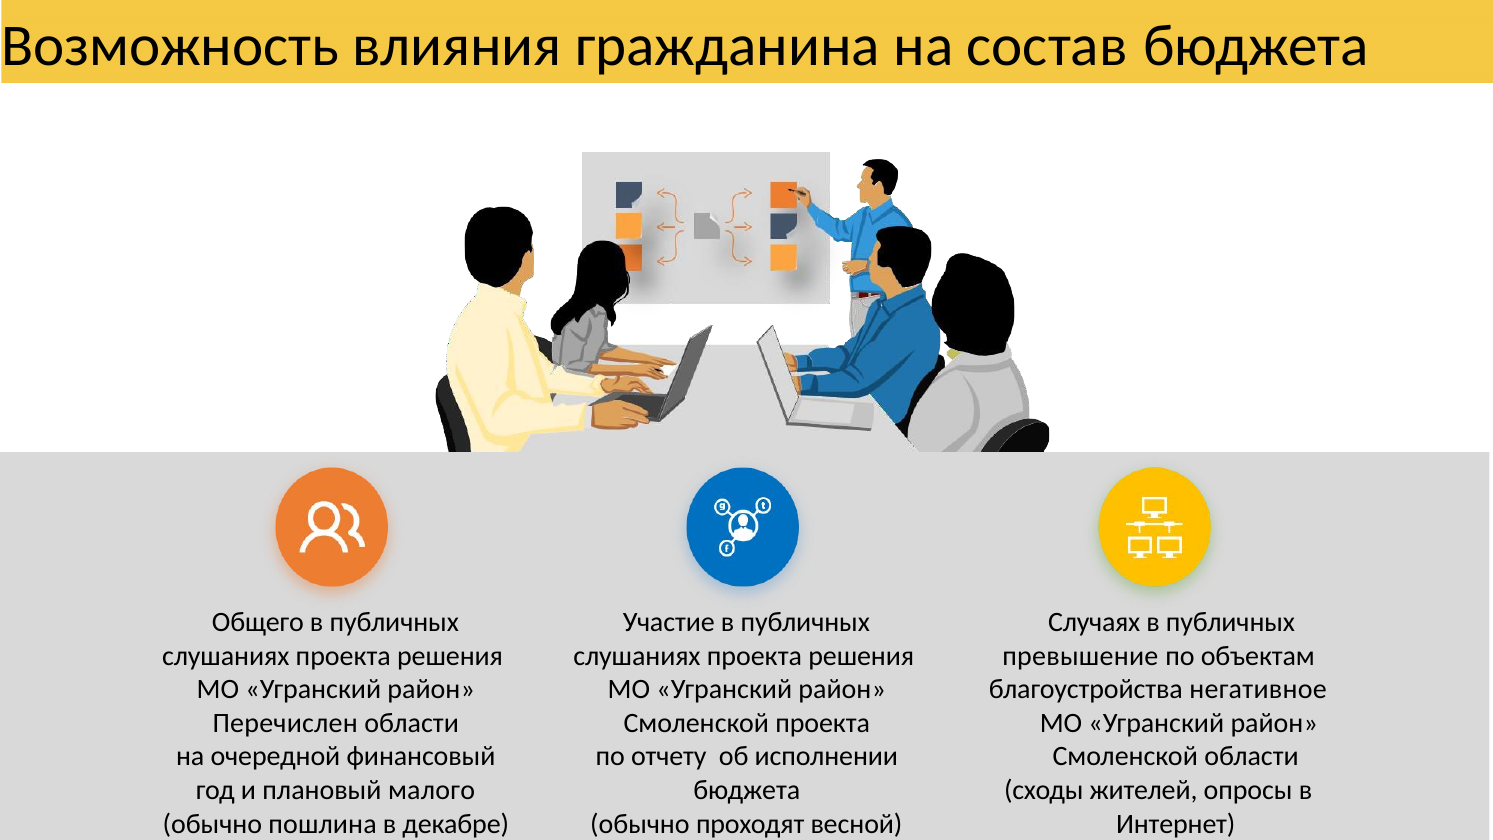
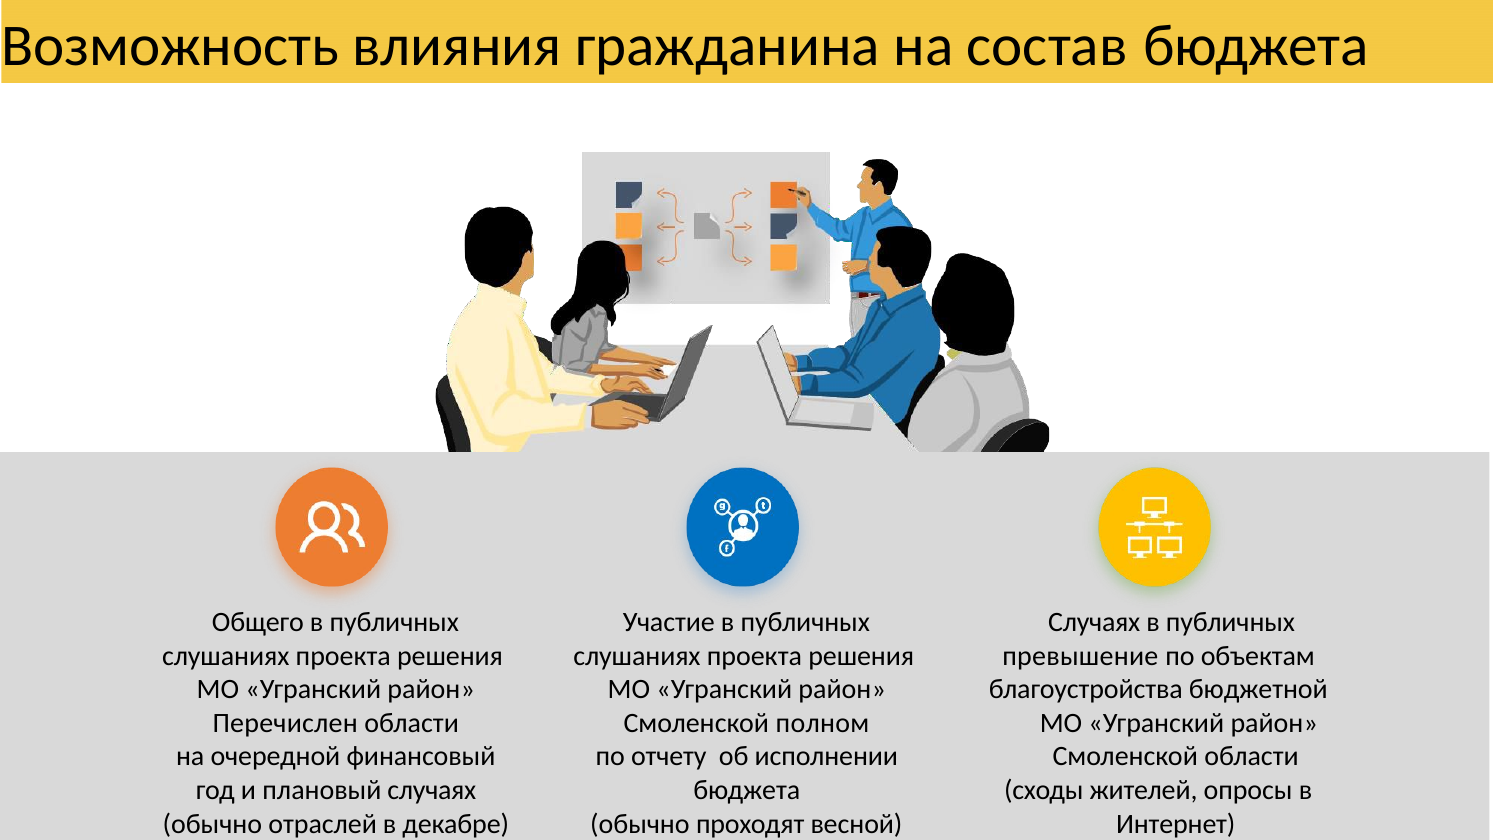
негативное: негативное -> бюджетной
Смоленской проекта: проекта -> полном
плановый малого: малого -> случаях
пошлина: пошлина -> отраслей
